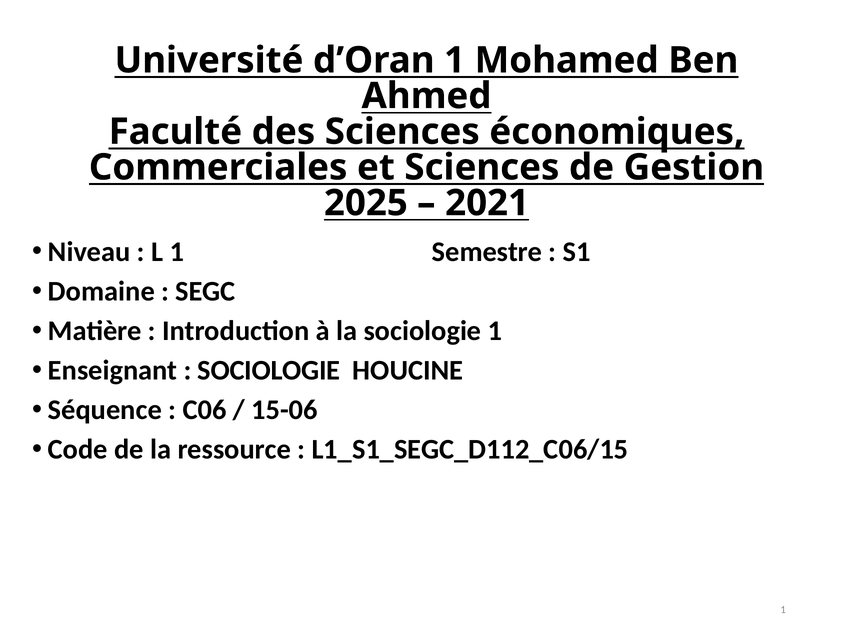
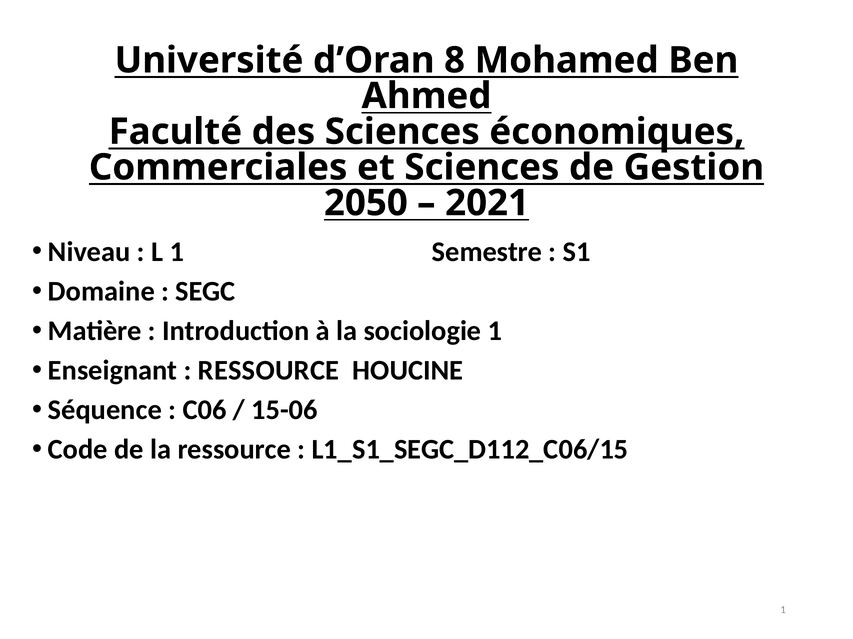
d’Oran 1: 1 -> 8
2025: 2025 -> 2050
SOCIOLOGIE at (269, 371): SOCIOLOGIE -> RESSOURCE
